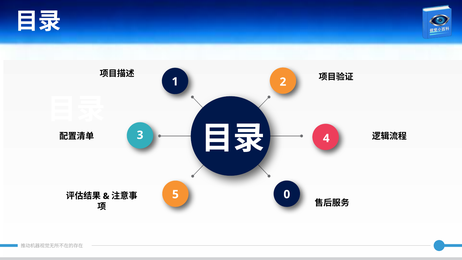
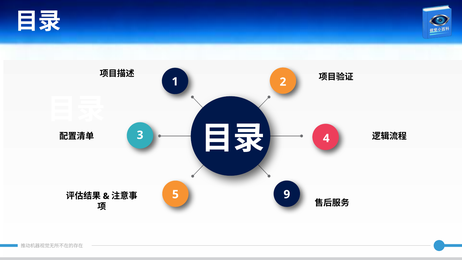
0: 0 -> 9
